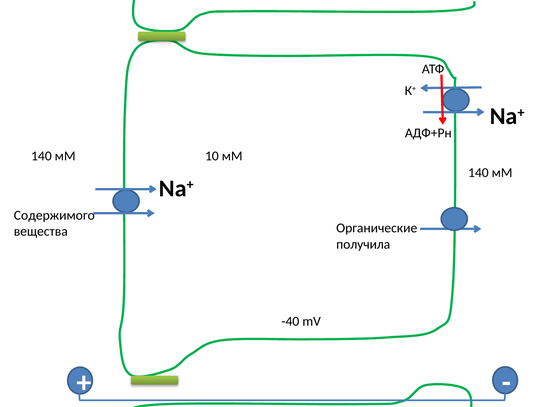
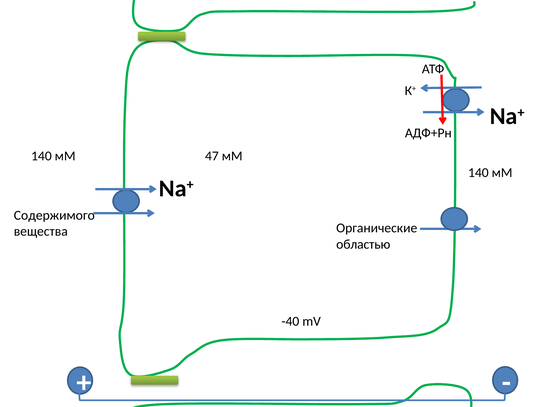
10: 10 -> 47
получила: получила -> областью
